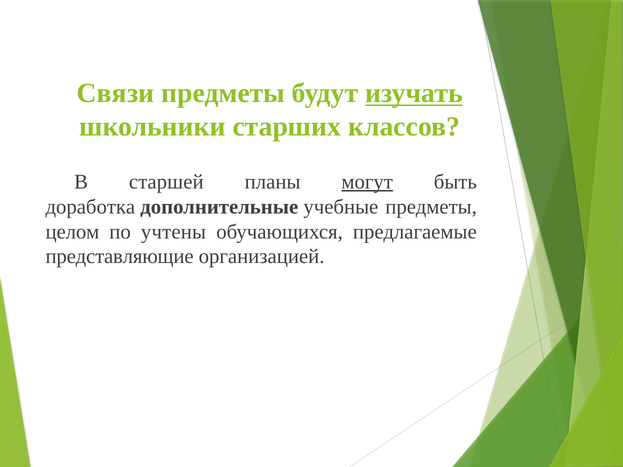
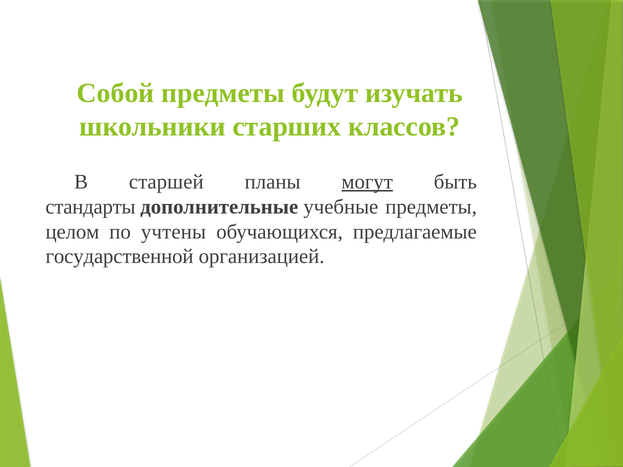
Связи: Связи -> Собой
изучать underline: present -> none
доработка: доработка -> стандарты
представляющие: представляющие -> государственной
